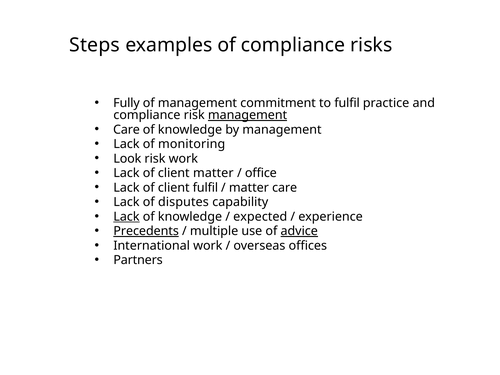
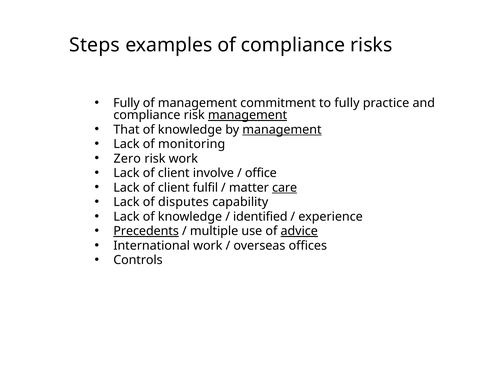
to fulfil: fulfil -> fully
Care at (127, 130): Care -> That
management at (282, 130) underline: none -> present
Look: Look -> Zero
client matter: matter -> involve
care at (285, 188) underline: none -> present
Lack at (126, 217) underline: present -> none
expected: expected -> identified
Partners: Partners -> Controls
